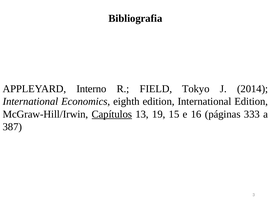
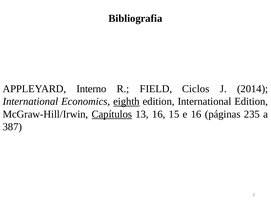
Tokyo: Tokyo -> Ciclos
eighth underline: none -> present
13 19: 19 -> 16
333: 333 -> 235
